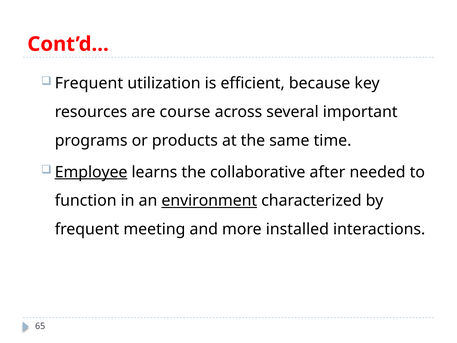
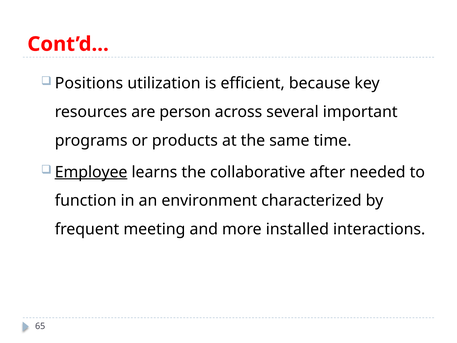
Frequent at (89, 83): Frequent -> Positions
course: course -> person
environment underline: present -> none
